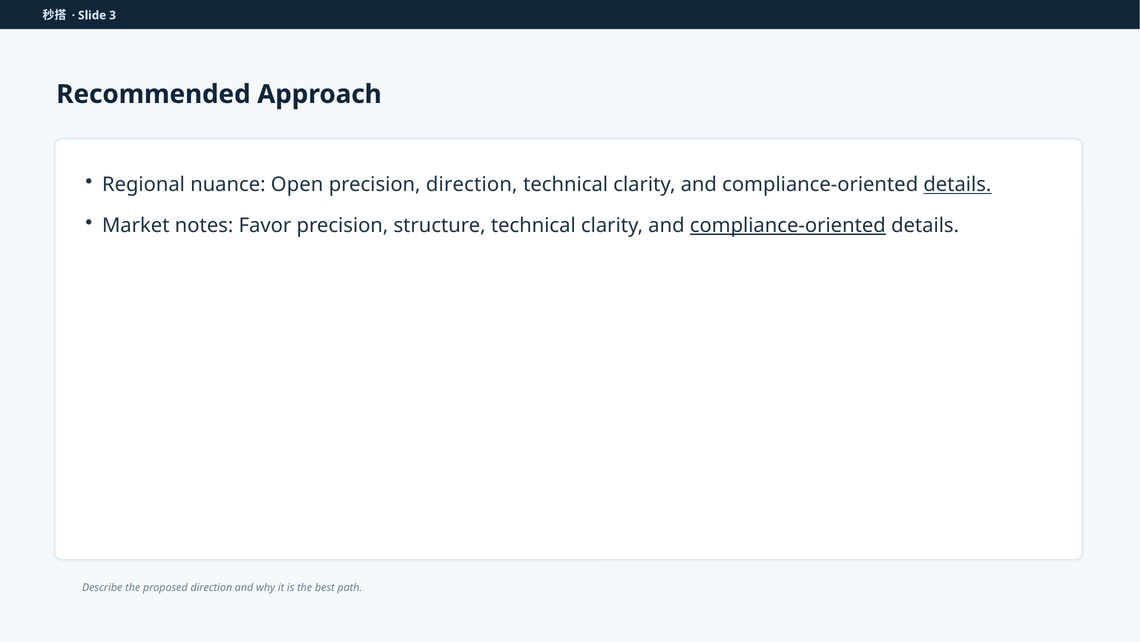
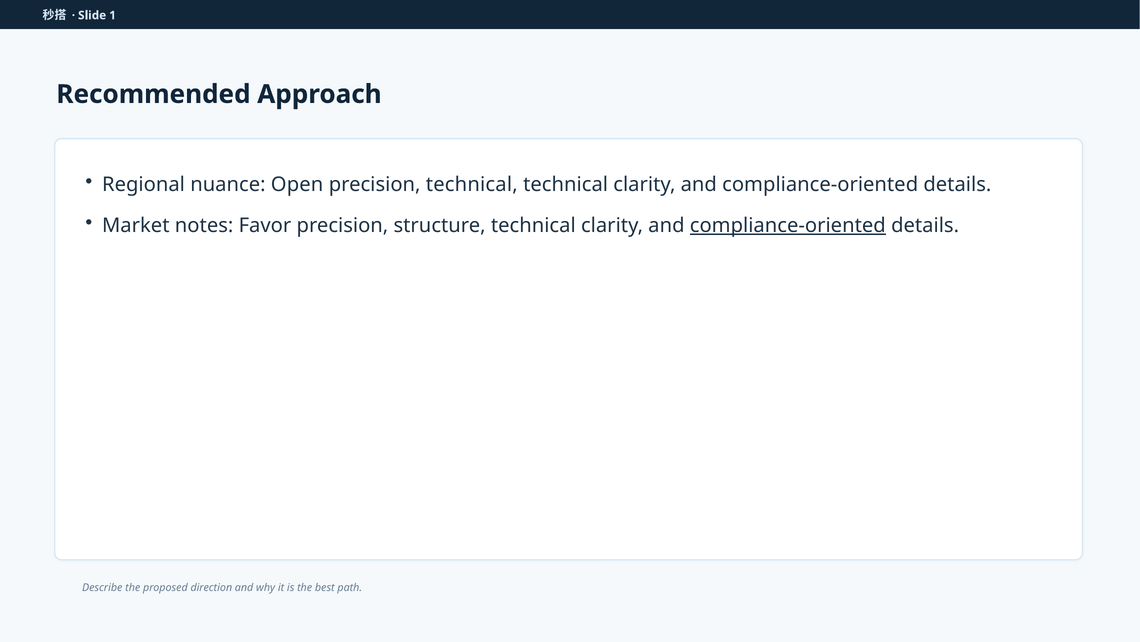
3: 3 -> 1
precision direction: direction -> technical
details at (957, 184) underline: present -> none
